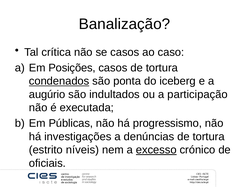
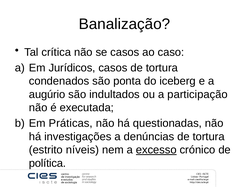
Posições: Posições -> Jurídicos
condenados underline: present -> none
Públicas: Públicas -> Práticas
progressismo: progressismo -> questionadas
oficiais: oficiais -> política
